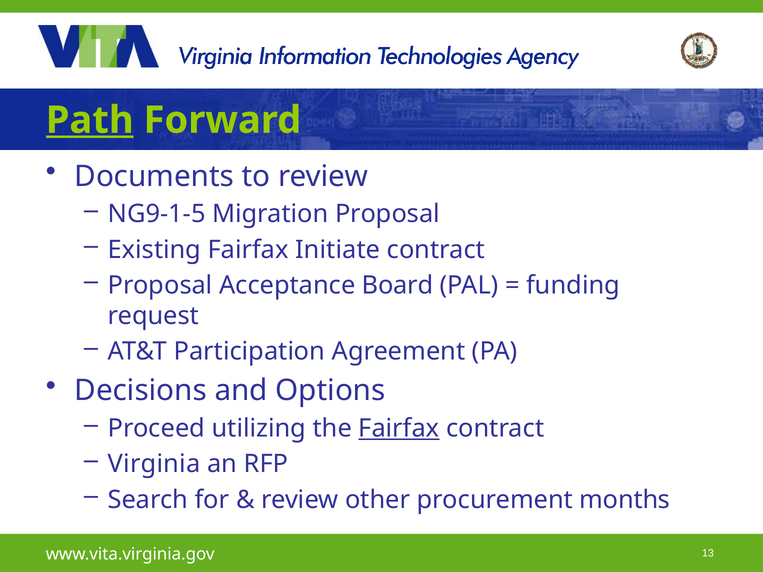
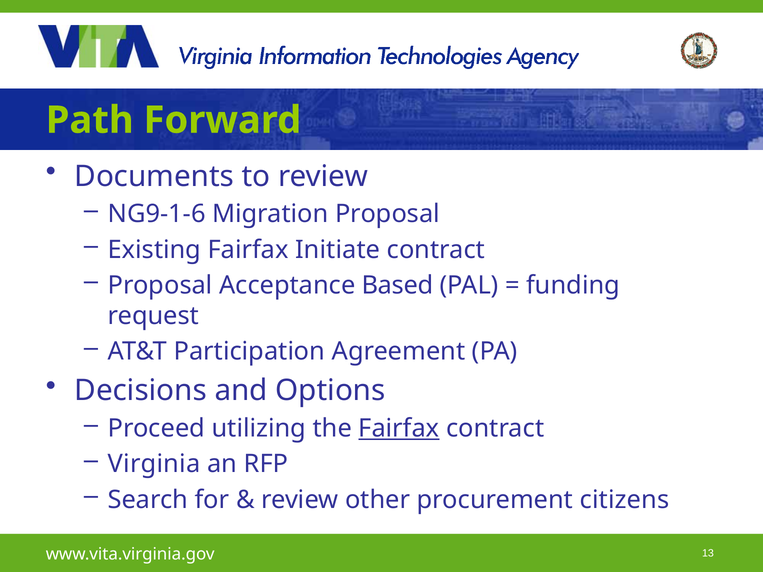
Path underline: present -> none
NG9-1-5: NG9-1-5 -> NG9-1-6
Board: Board -> Based
months: months -> citizens
